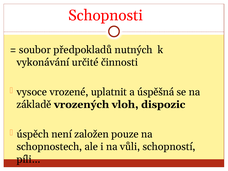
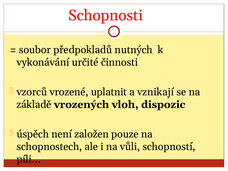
vysoce: vysoce -> vzorců
úspěšná: úspěšná -> vznikají
